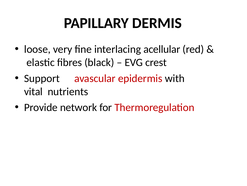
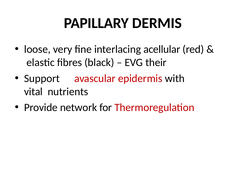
crest: crest -> their
